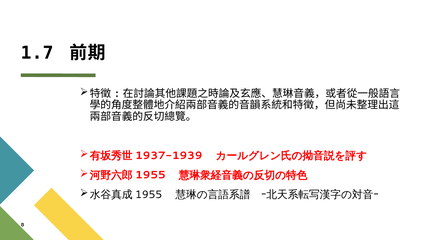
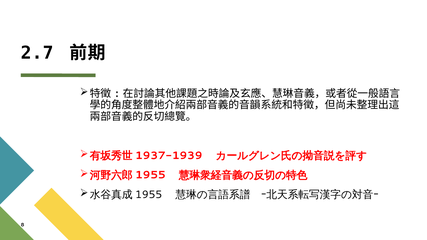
1.7: 1.7 -> 2.7
